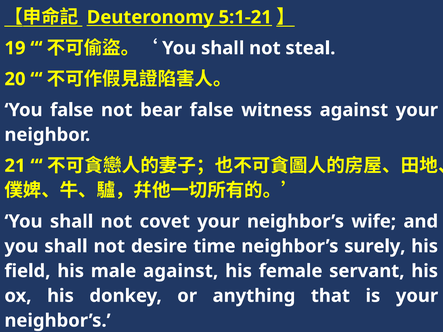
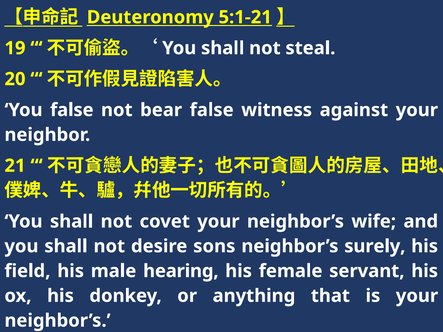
time: time -> sons
male against: against -> hearing
